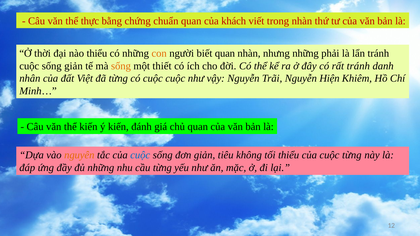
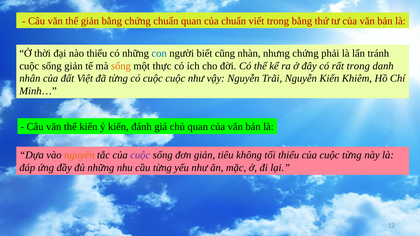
thể thực: thực -> giản
của khách: khách -> chuẩn
trong nhàn: nhàn -> bằng
con colour: orange -> blue
biết quan: quan -> cũng
nhưng những: những -> chứng
thiết: thiết -> thực
rất tránh: tránh -> trong
Nguyễn Hiện: Hiện -> Kiến
cuộc at (140, 155) colour: blue -> purple
